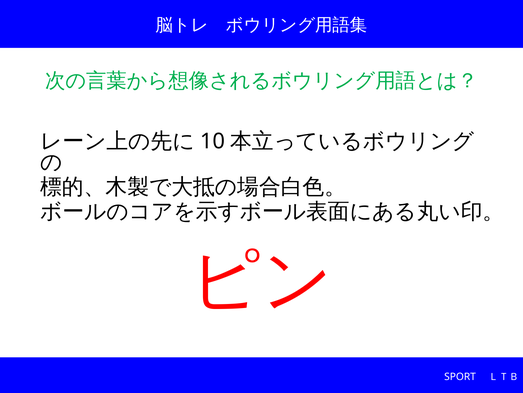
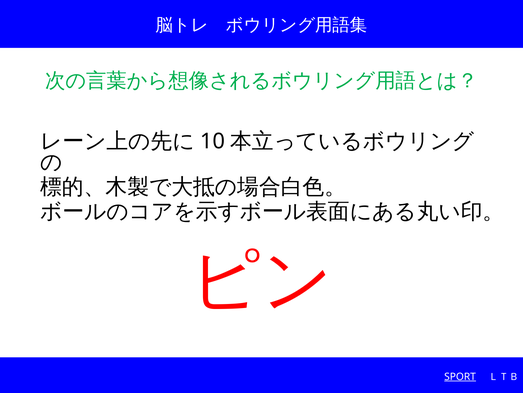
SPORT underline: none -> present
